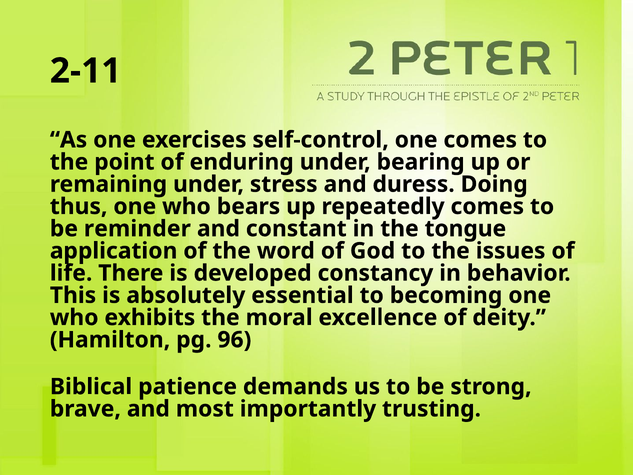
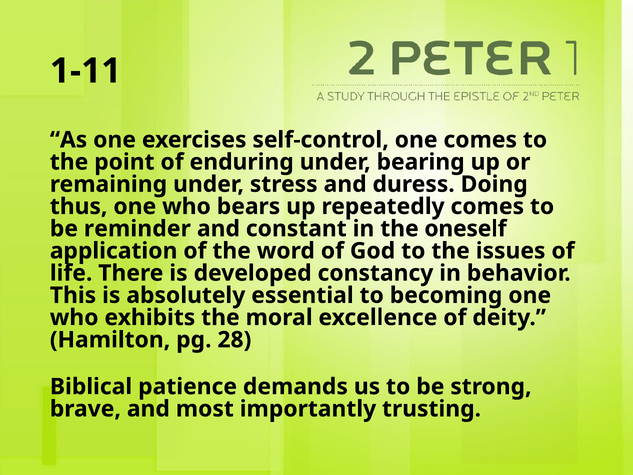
2-11: 2-11 -> 1-11
tongue: tongue -> oneself
96: 96 -> 28
